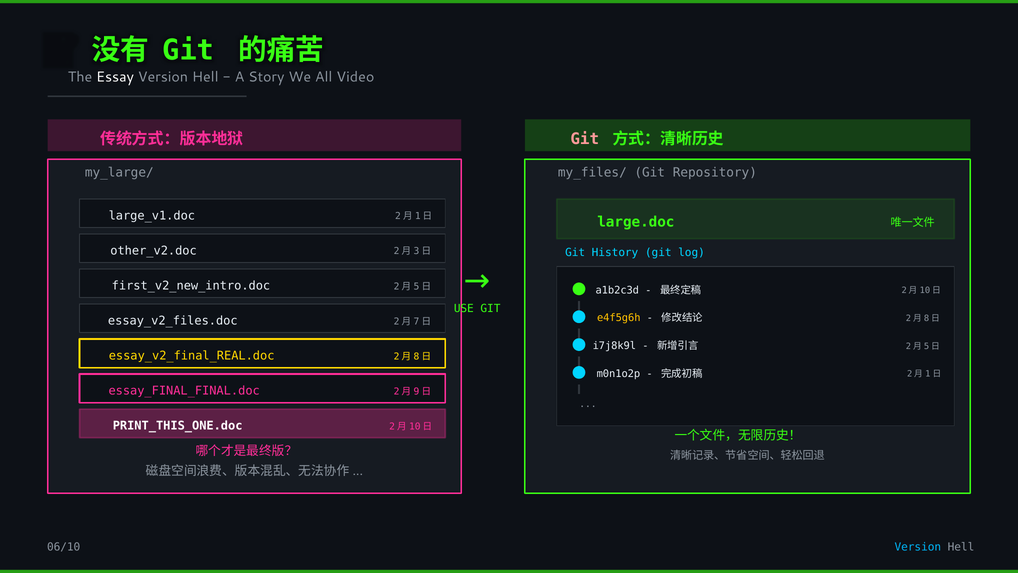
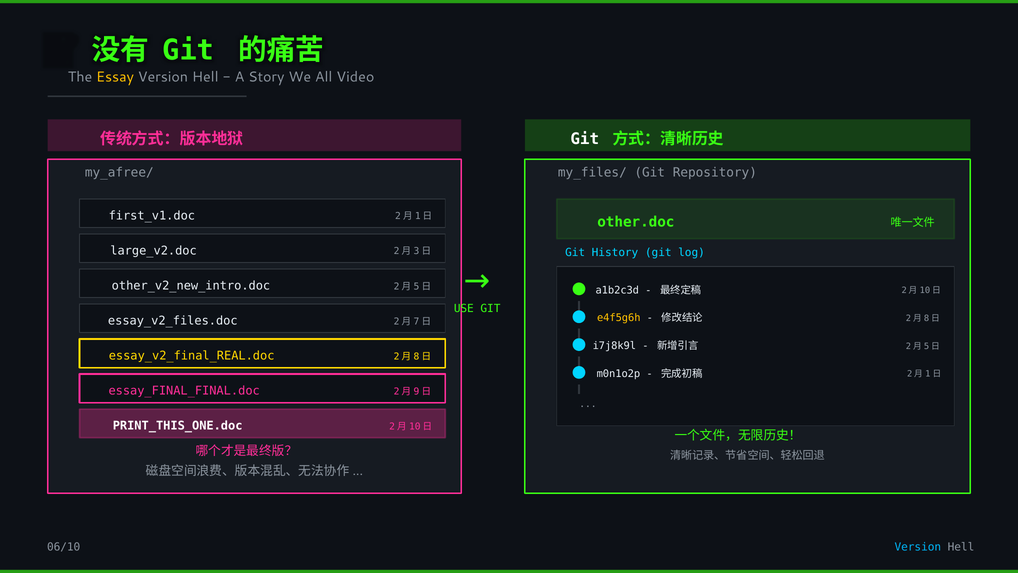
Essay colour: white -> yellow
Git at (585, 139) colour: pink -> white
my_large/: my_large/ -> my_afree/
large_v1.doc: large_v1.doc -> first_v1.doc
large.doc: large.doc -> other.doc
other_v2.doc: other_v2.doc -> large_v2.doc
first_v2_new_intro.doc: first_v2_new_intro.doc -> other_v2_new_intro.doc
